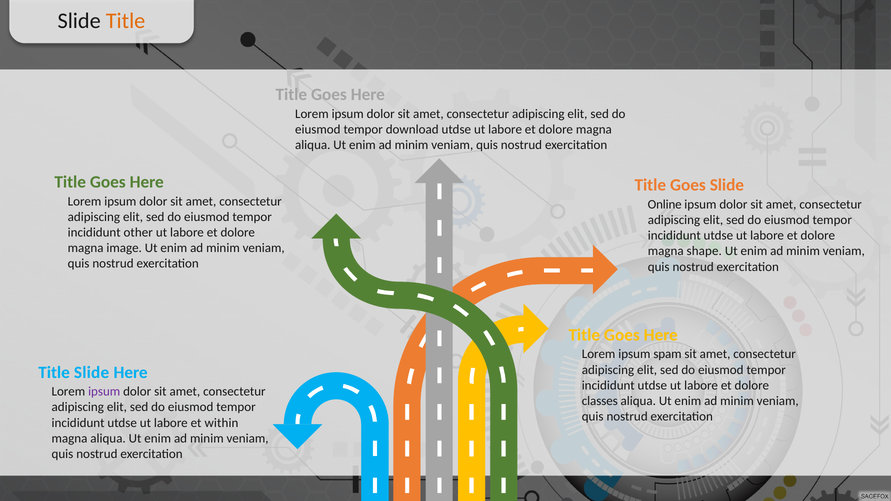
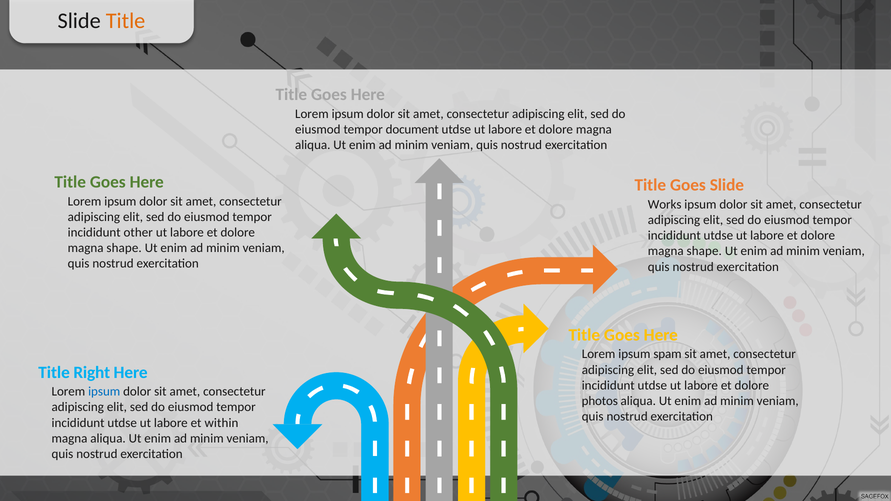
download: download -> document
Online: Online -> Works
image at (124, 248): image -> shape
Title Slide: Slide -> Right
ipsum at (104, 392) colour: purple -> blue
classes: classes -> photos
